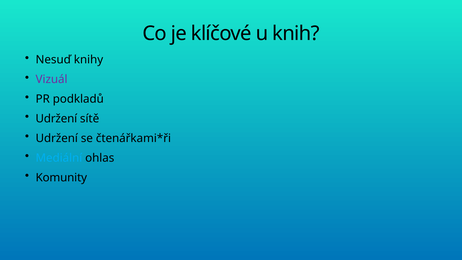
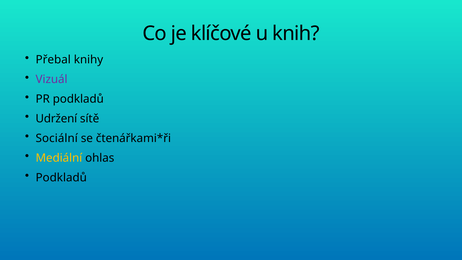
Nesuď: Nesuď -> Přebal
Udržení at (57, 138): Udržení -> Sociální
Mediální colour: light blue -> yellow
Komunity at (61, 178): Komunity -> Podkladů
